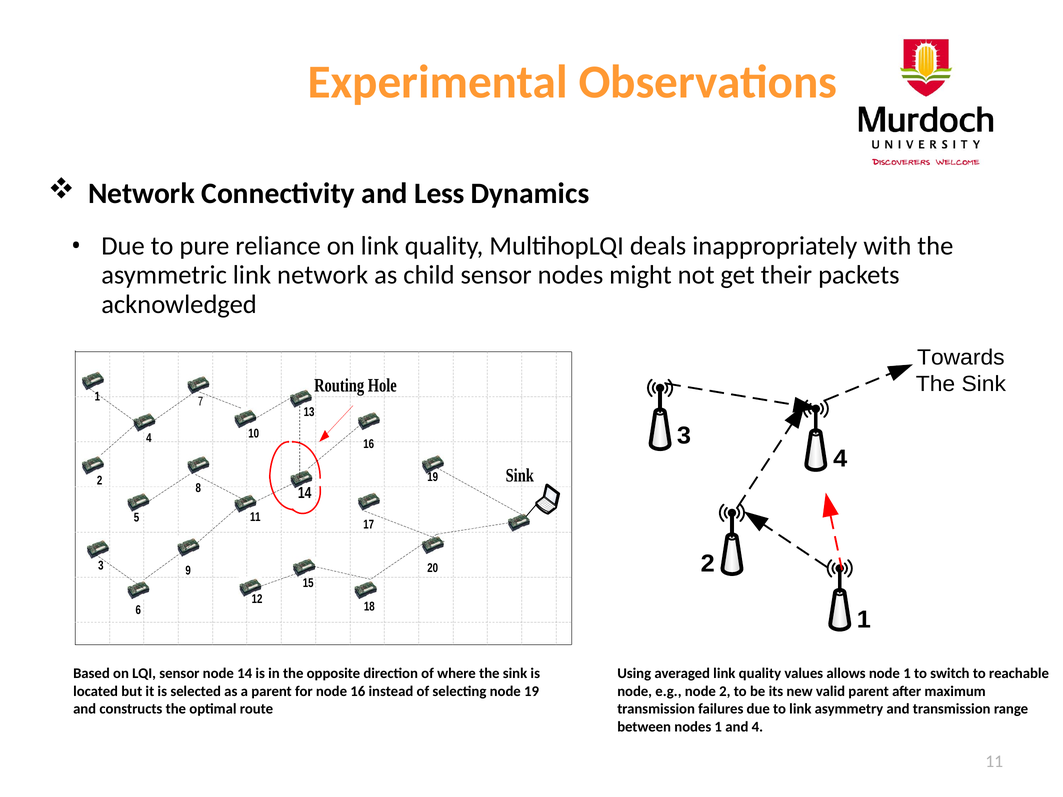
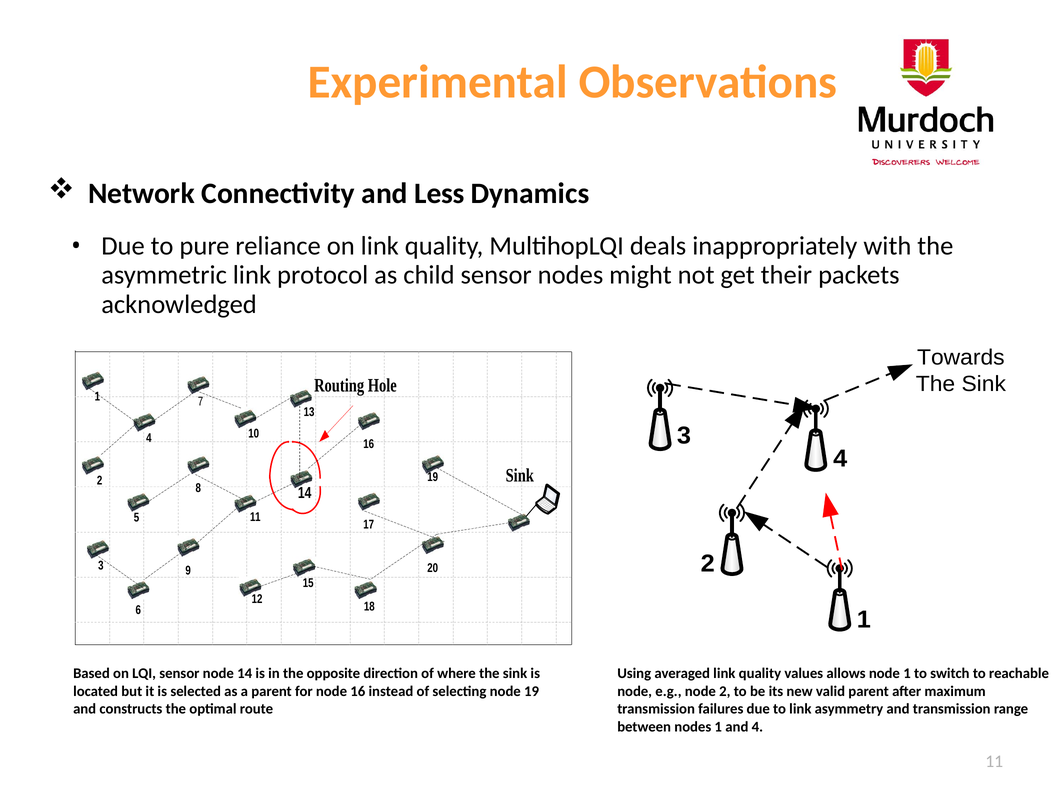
link network: network -> protocol
